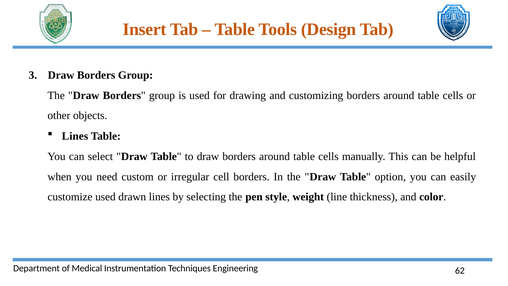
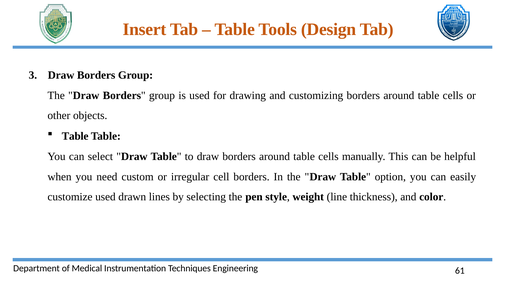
Lines at (75, 136): Lines -> Table
62: 62 -> 61
